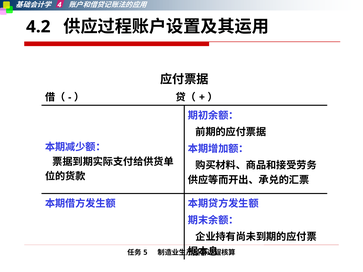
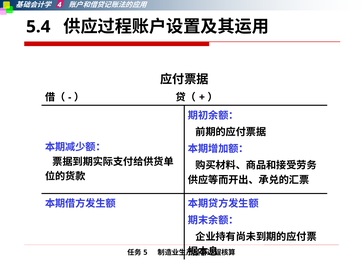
4.2: 4.2 -> 5.4
